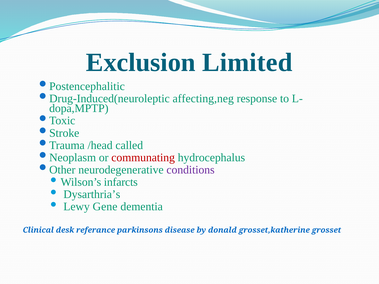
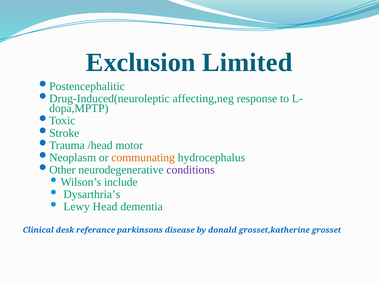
called: called -> motor
communating colour: red -> orange
infarcts: infarcts -> include
Gene: Gene -> Head
